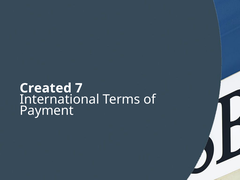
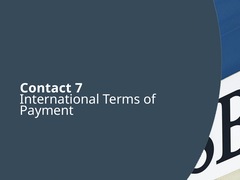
Created: Created -> Contact
